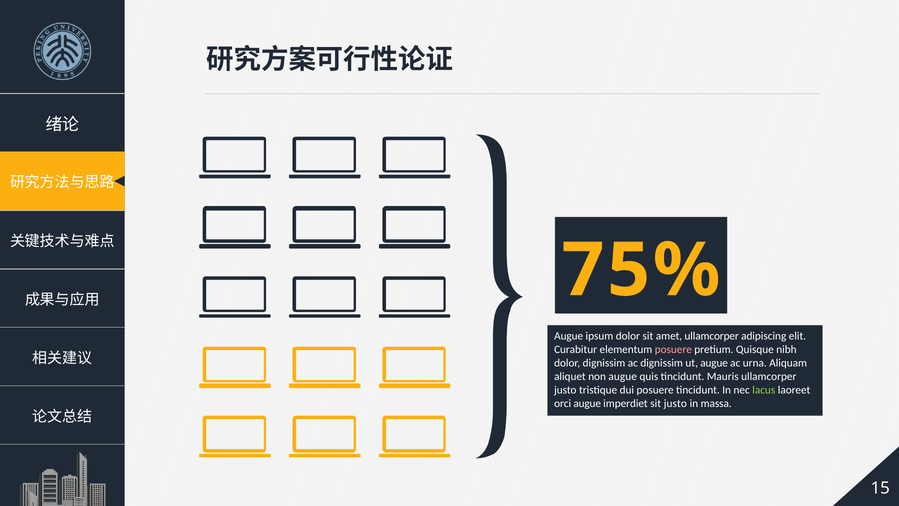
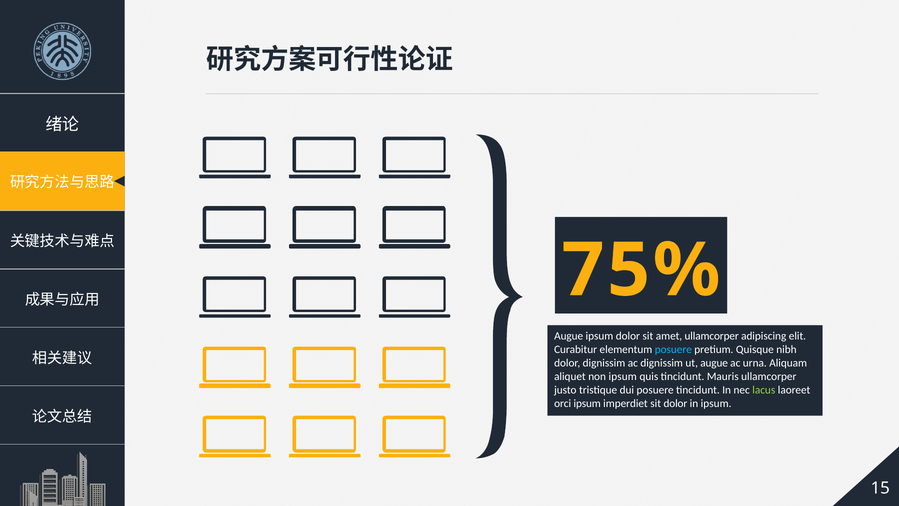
posuere at (673, 349) colour: pink -> light blue
non augue: augue -> ipsum
orci augue: augue -> ipsum
sit justo: justo -> dolor
in massa: massa -> ipsum
